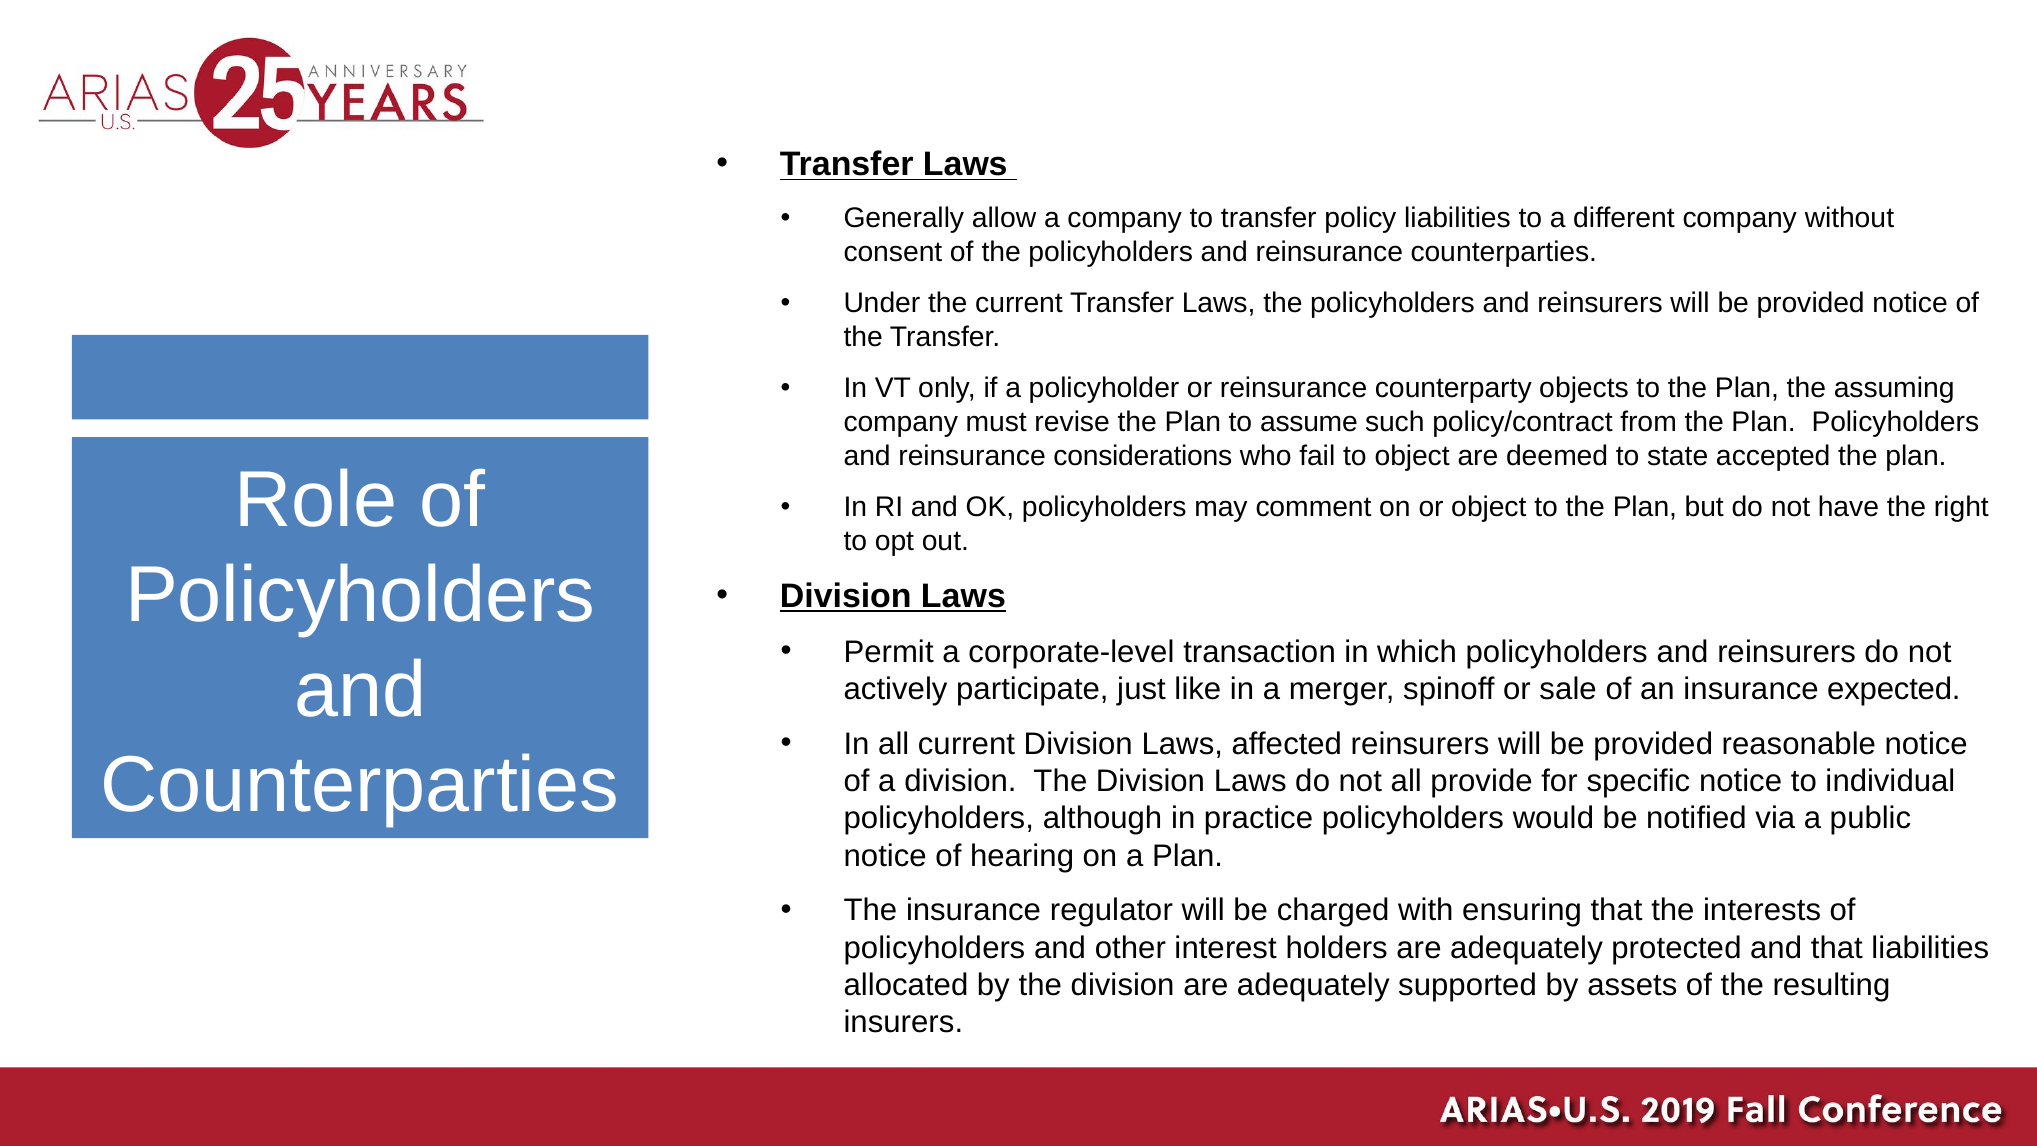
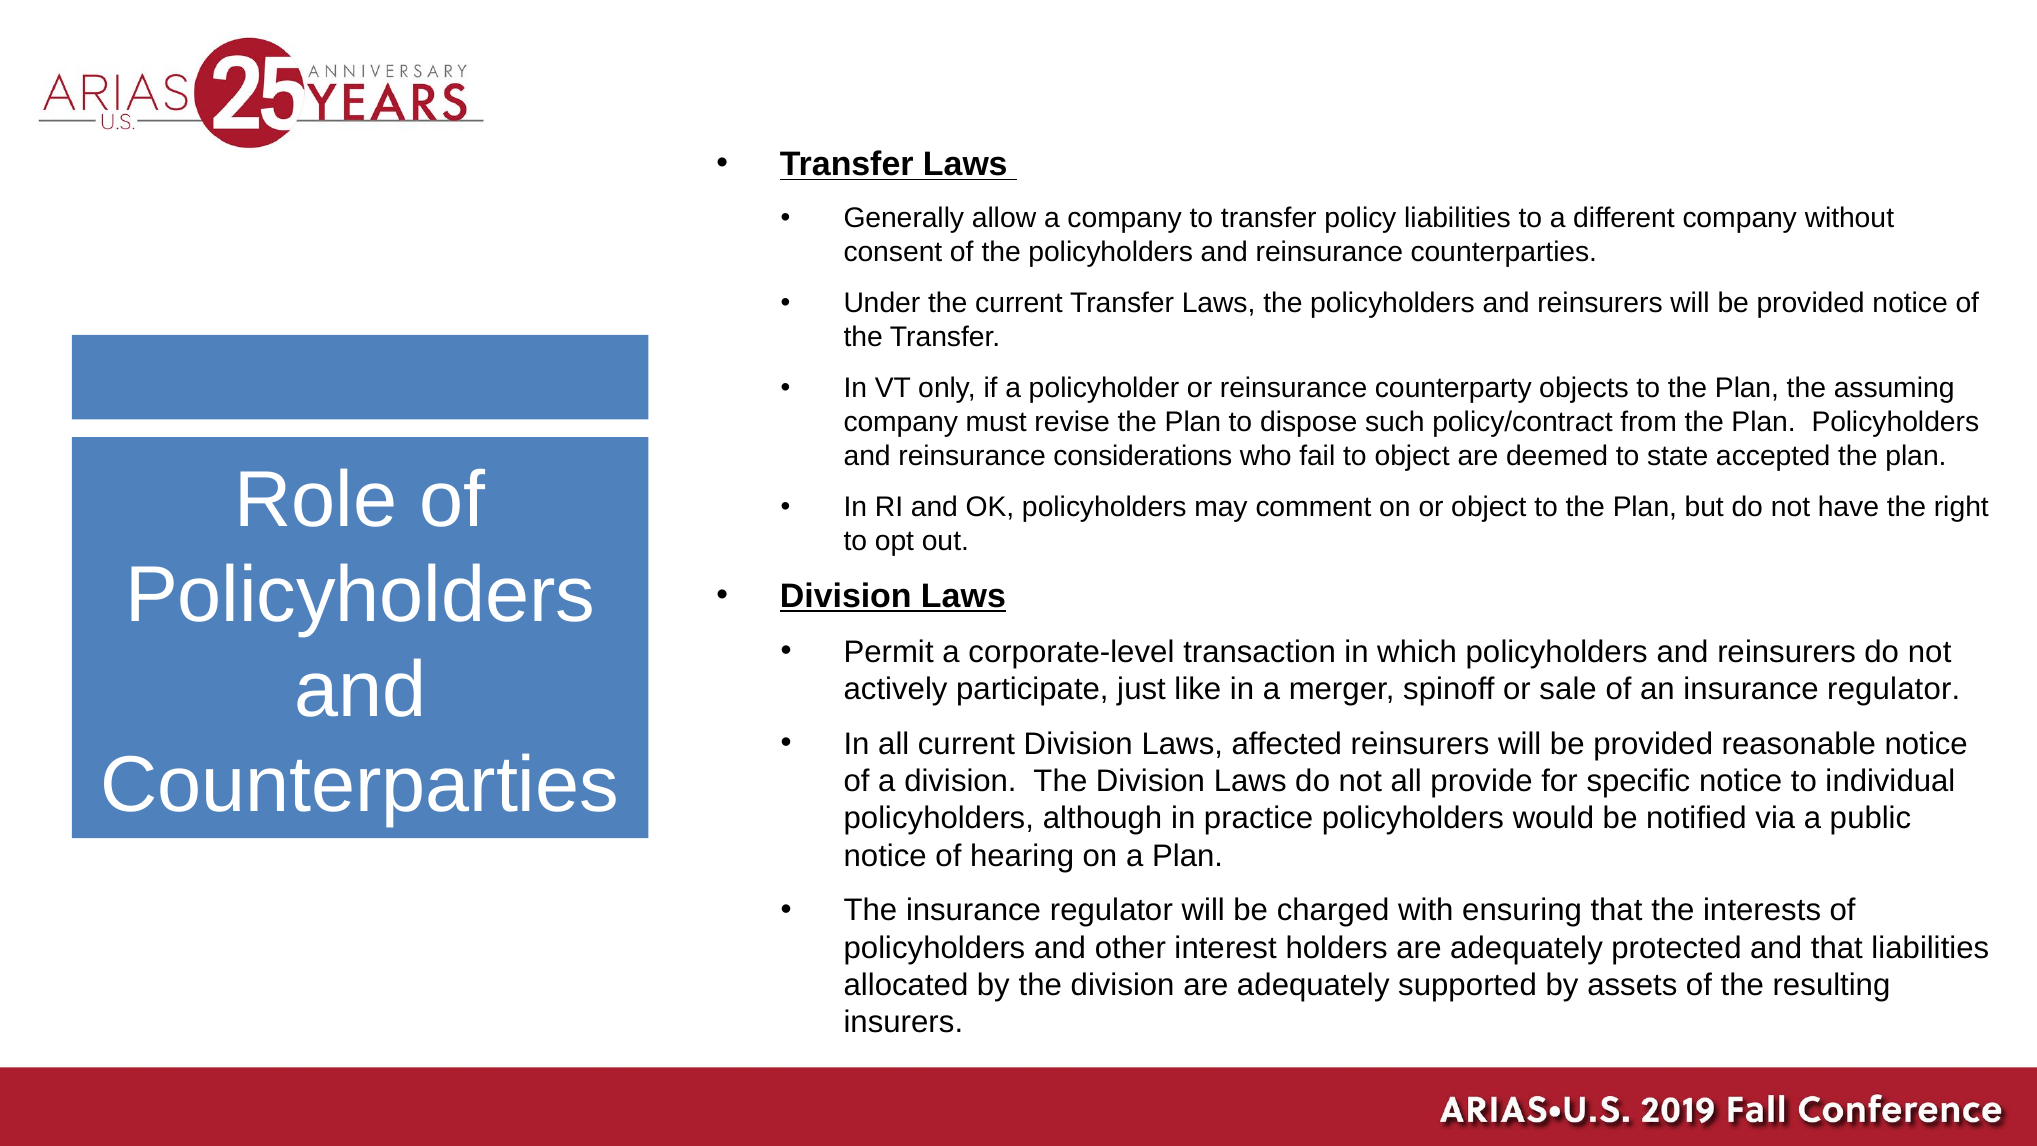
assume: assume -> dispose
an insurance expected: expected -> regulator
